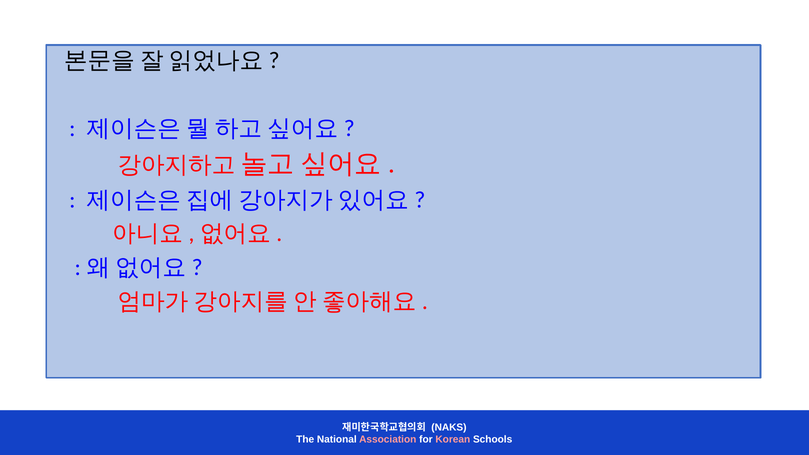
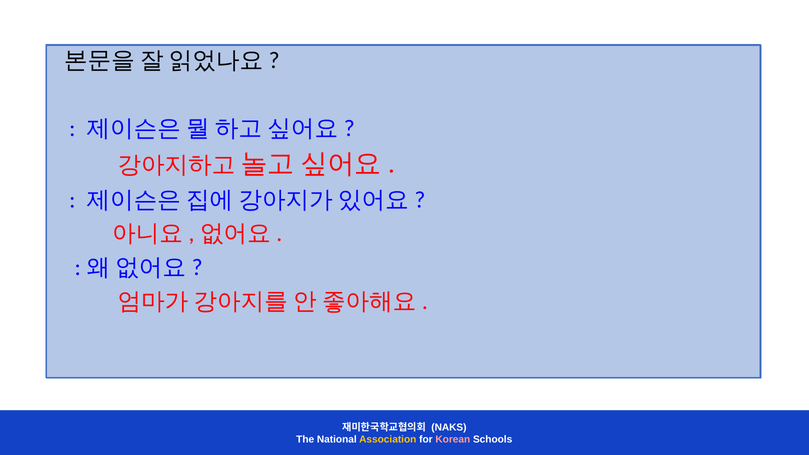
Association colour: pink -> yellow
